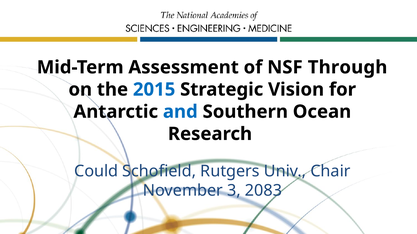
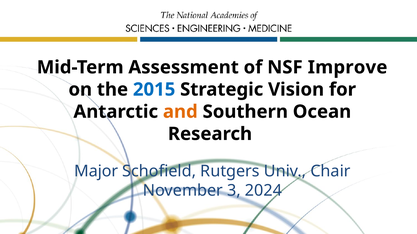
Through: Through -> Improve
and colour: blue -> orange
Could: Could -> Major
2083: 2083 -> 2024
